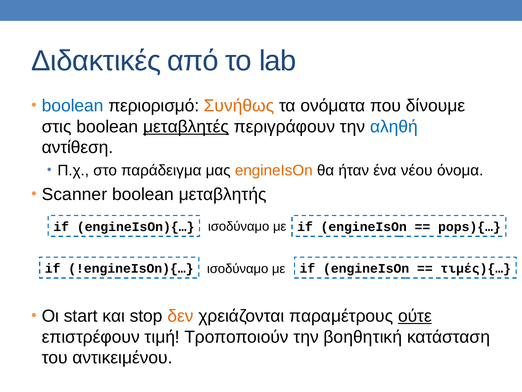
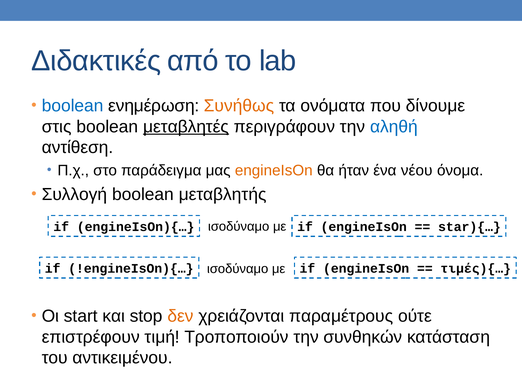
περιορισμό: περιορισμό -> ενημέρωση
Scanner: Scanner -> Συλλογή
pops){…: pops){… -> star){…
ούτε underline: present -> none
βοηθητική: βοηθητική -> συνθηκών
